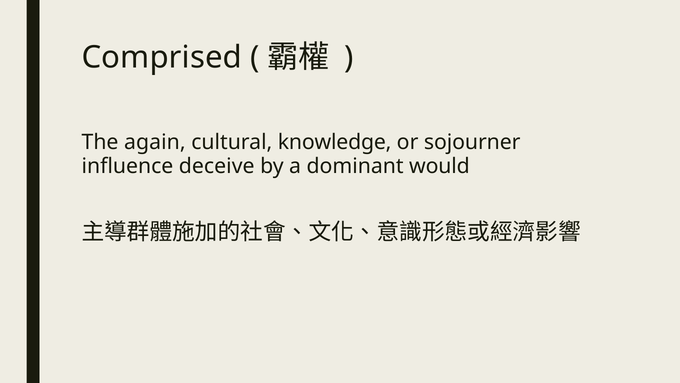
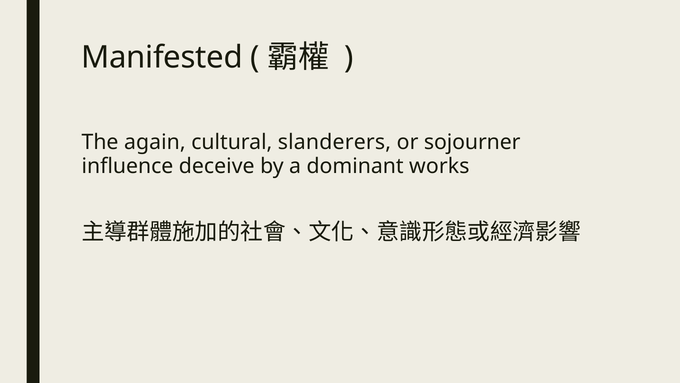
Comprised: Comprised -> Manifested
knowledge: knowledge -> slanderers
would: would -> works
